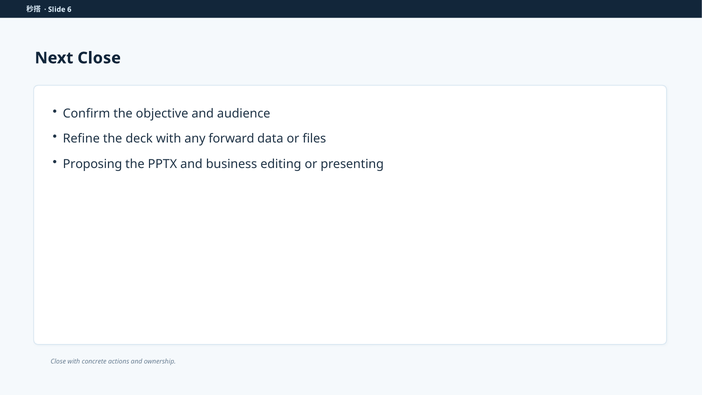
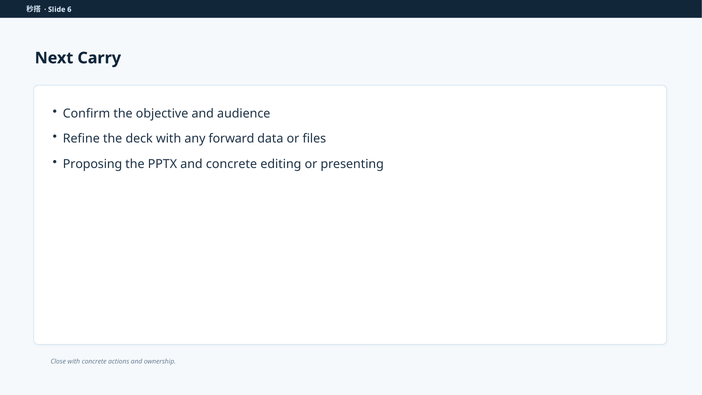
Next Close: Close -> Carry
and business: business -> concrete
